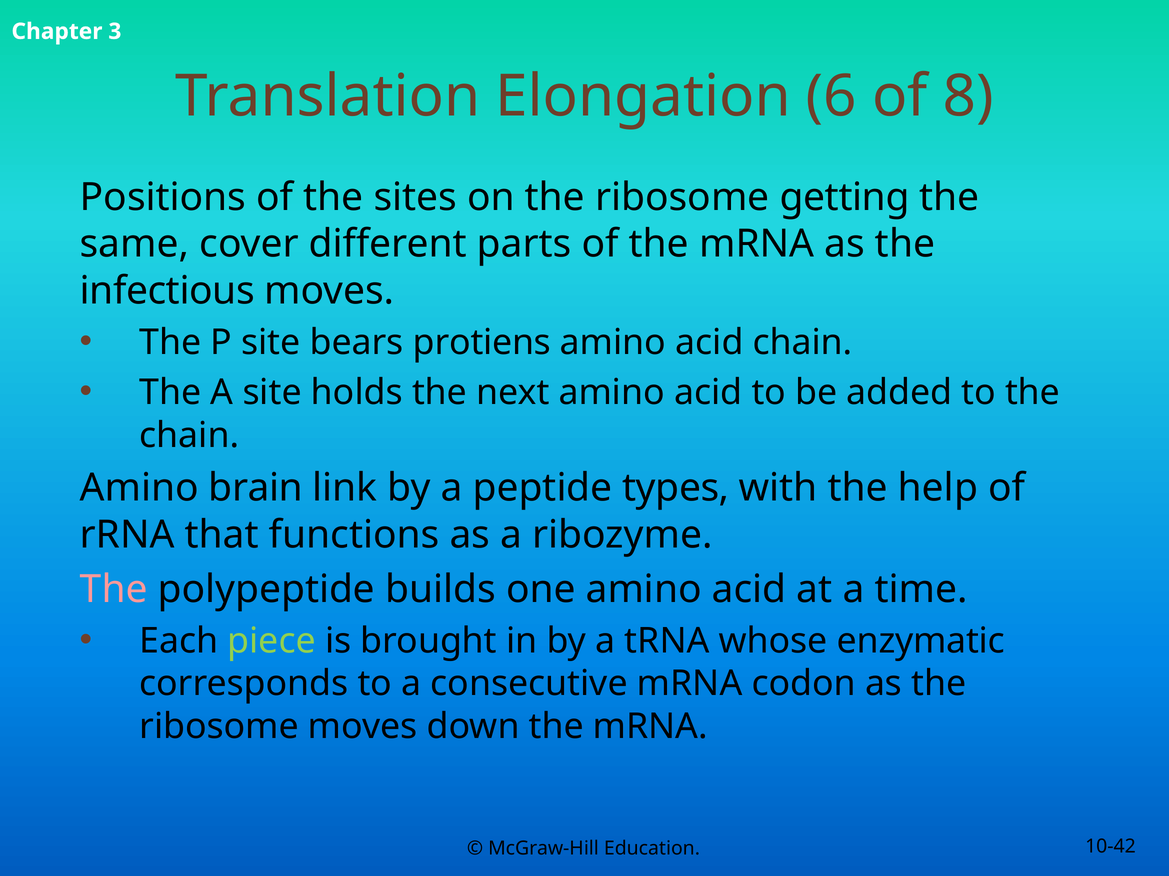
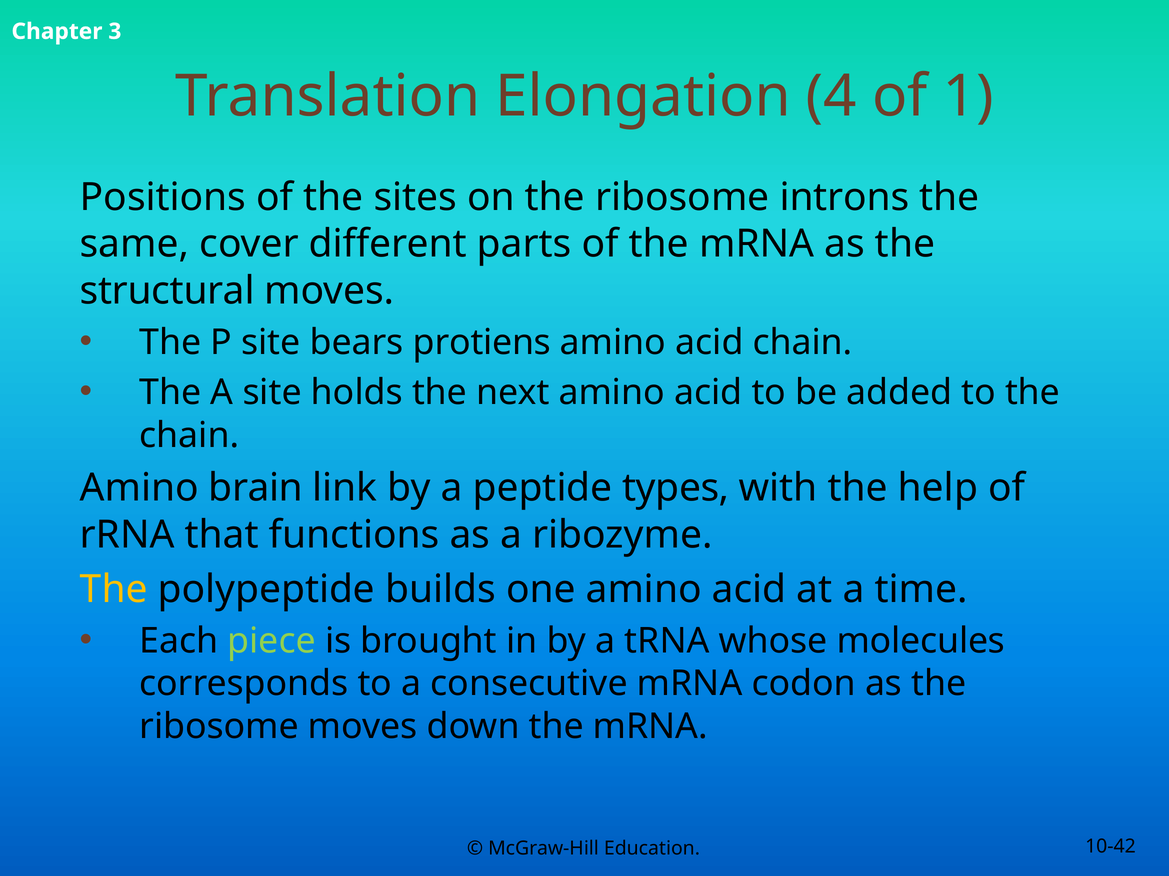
6: 6 -> 4
8: 8 -> 1
getting: getting -> introns
infectious: infectious -> structural
The at (114, 590) colour: pink -> yellow
enzymatic: enzymatic -> molecules
